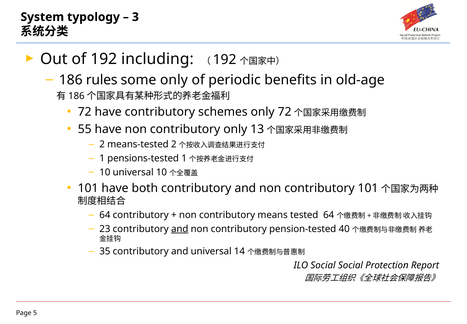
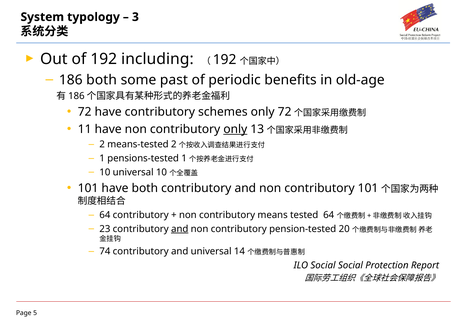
186 rules: rules -> both
some only: only -> past
55: 55 -> 11
only at (235, 129) underline: none -> present
40: 40 -> 20
35: 35 -> 74
